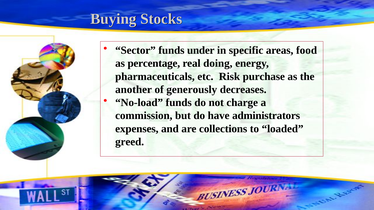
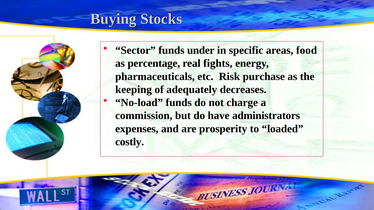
doing: doing -> fights
another: another -> keeping
generously: generously -> adequately
collections: collections -> prosperity
greed: greed -> costly
